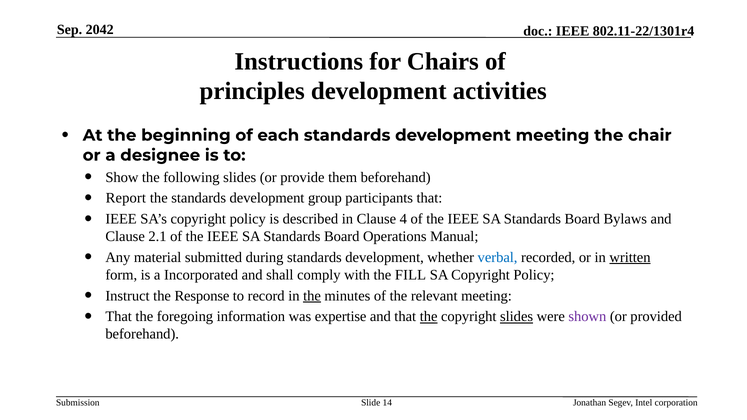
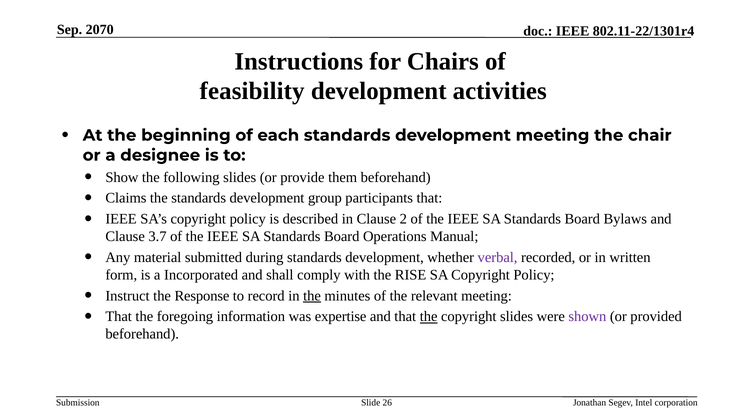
2042: 2042 -> 2070
principles: principles -> feasibility
Report: Report -> Claims
4: 4 -> 2
2.1: 2.1 -> 3.7
verbal colour: blue -> purple
written underline: present -> none
FILL: FILL -> RISE
slides at (517, 317) underline: present -> none
14: 14 -> 26
